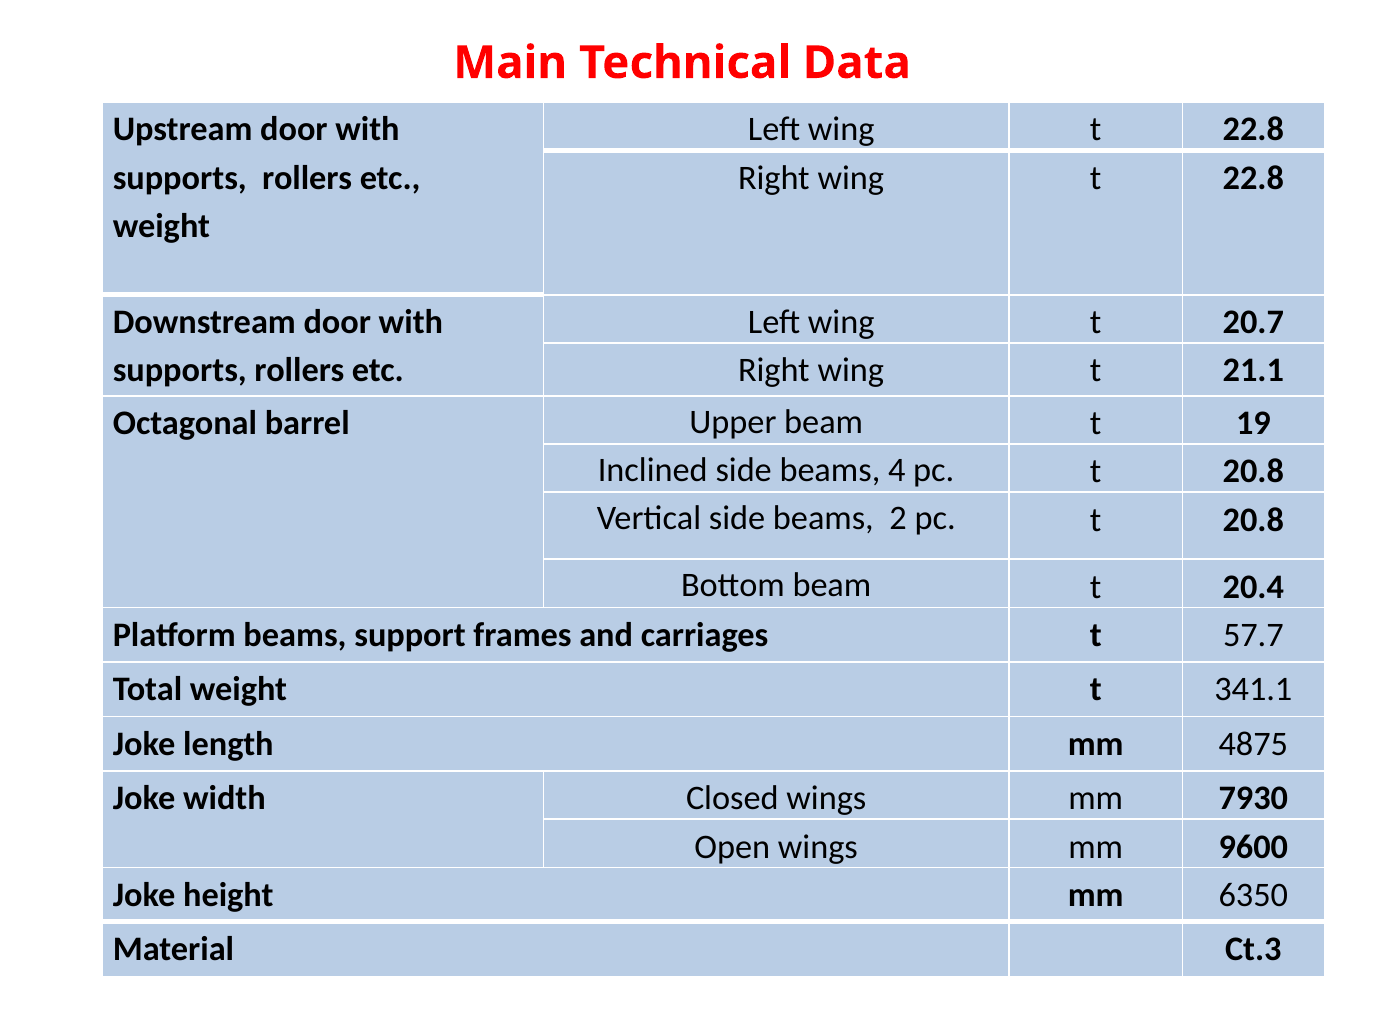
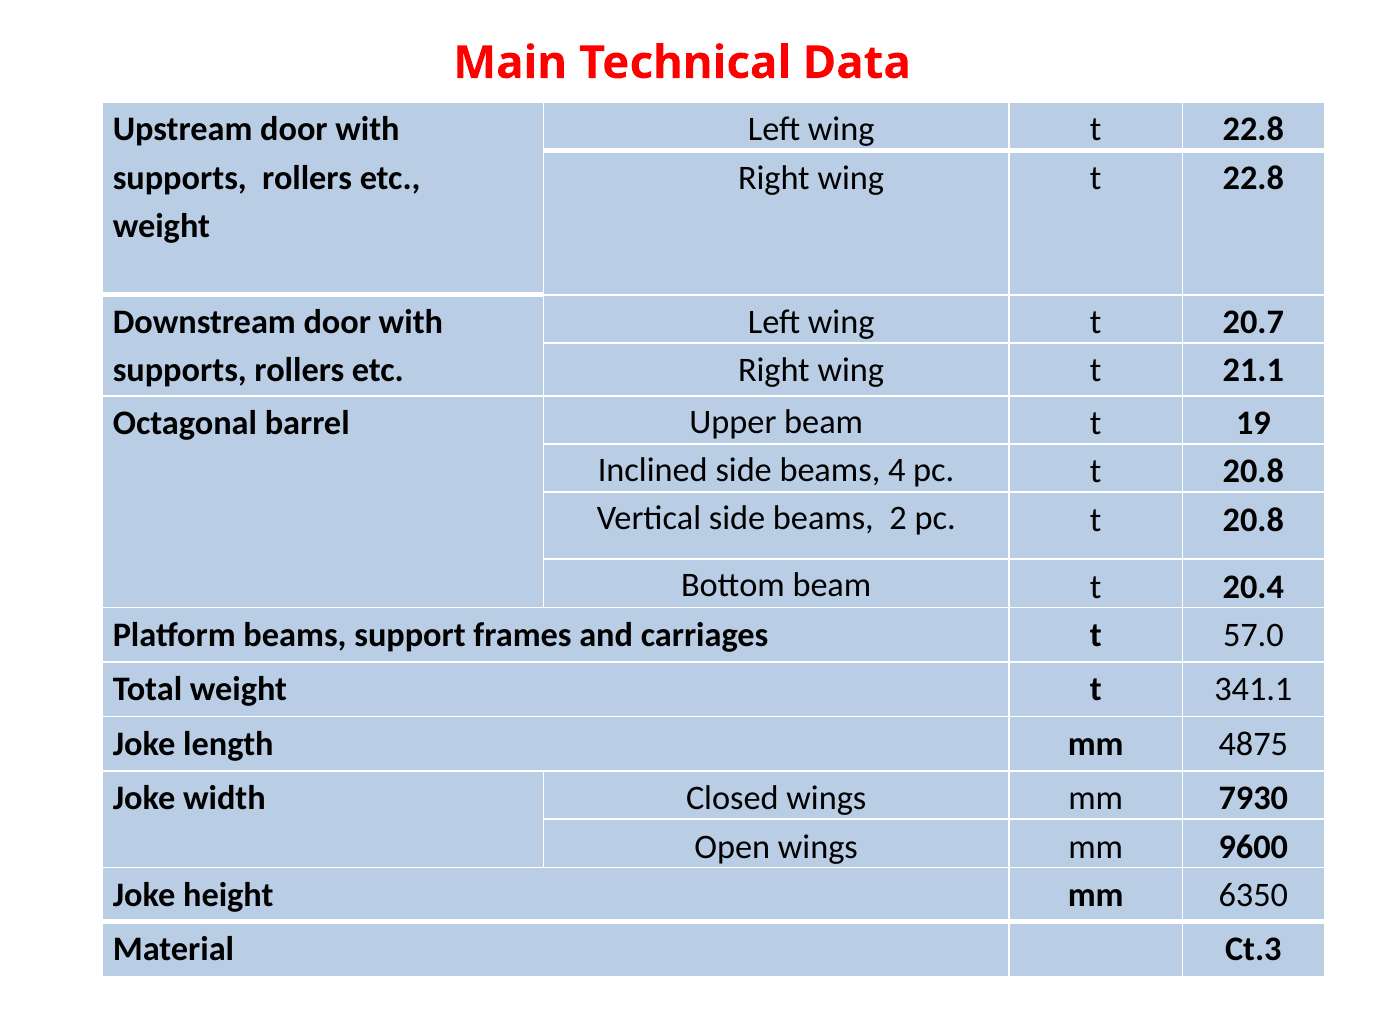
57.7: 57.7 -> 57.0
